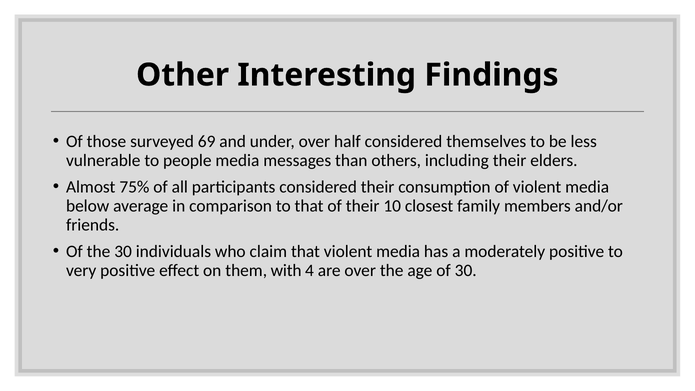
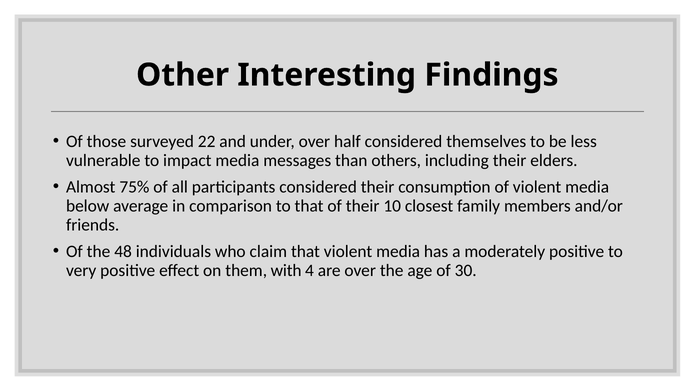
69: 69 -> 22
people: people -> impact
the 30: 30 -> 48
